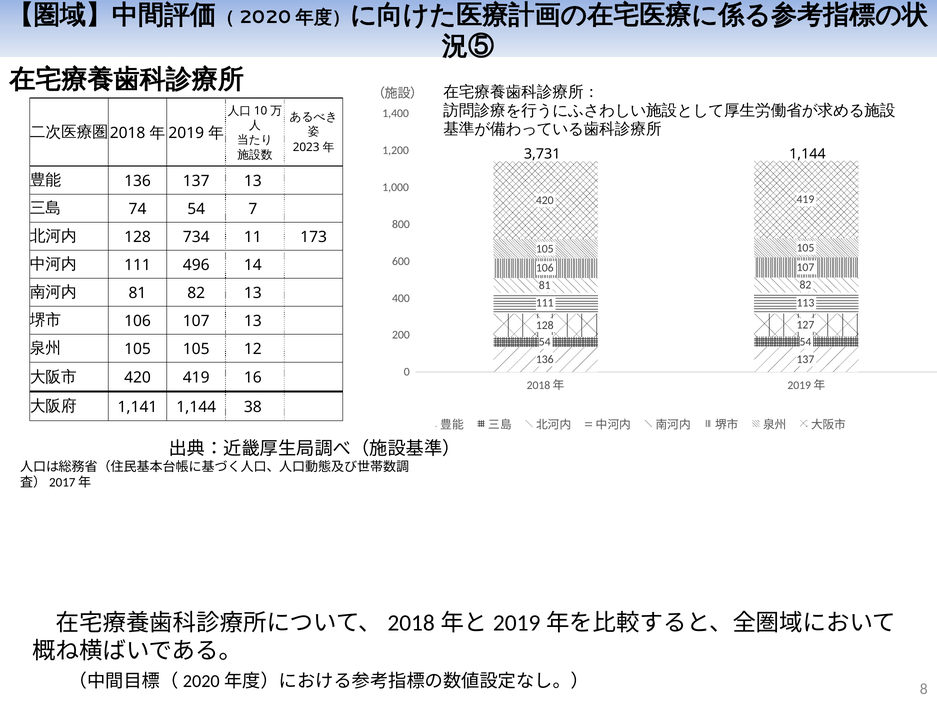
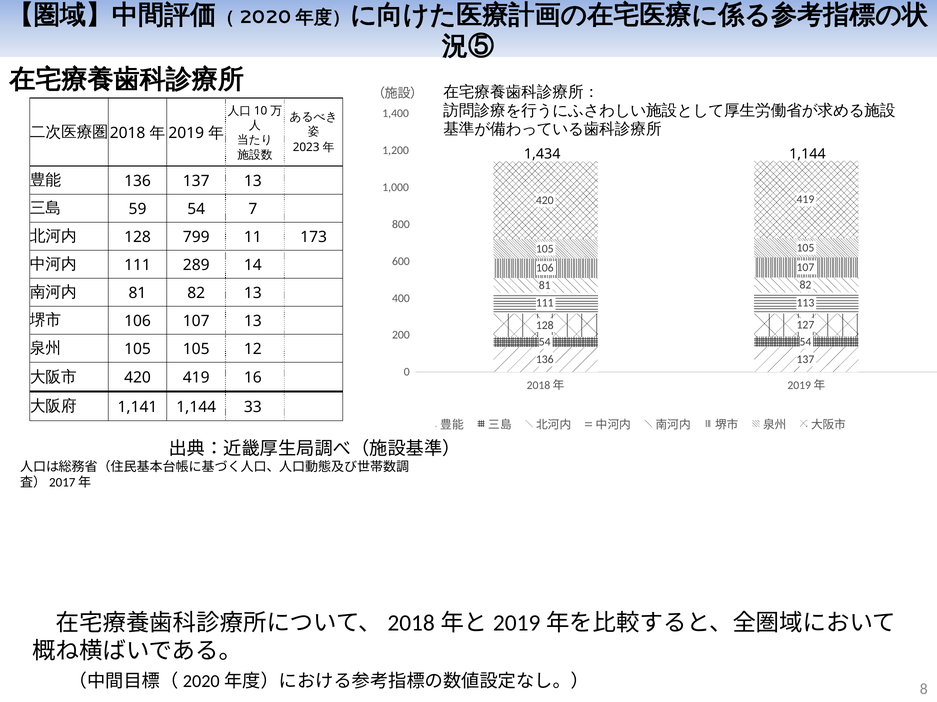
3,731: 3,731 -> 1,434
74: 74 -> 59
734: 734 -> 799
496: 496 -> 289
38: 38 -> 33
